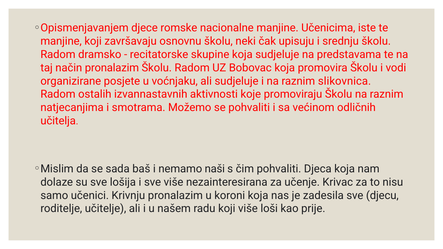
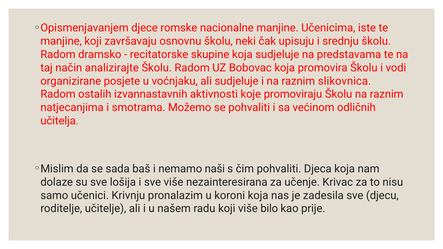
način pronalazim: pronalazim -> analizirajte
loši: loši -> bilo
